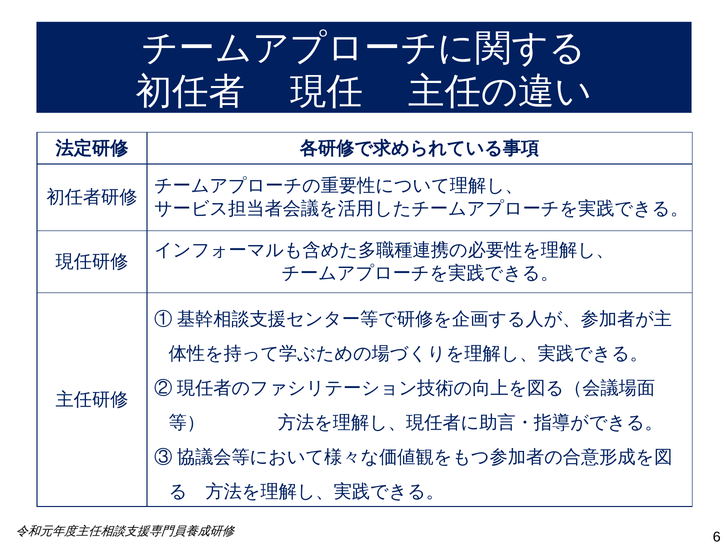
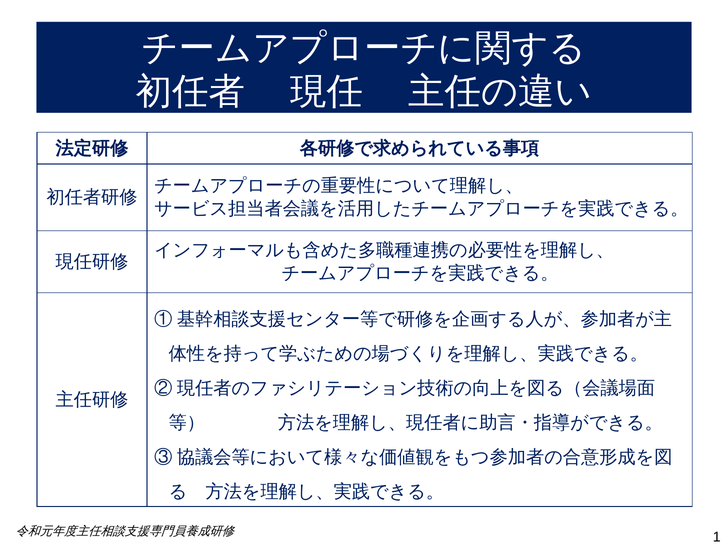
6: 6 -> 1
